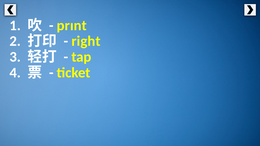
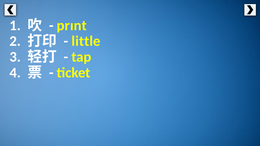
right: right -> little
